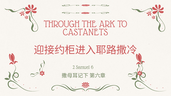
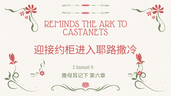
THROUGH: THROUGH -> REMINDS
